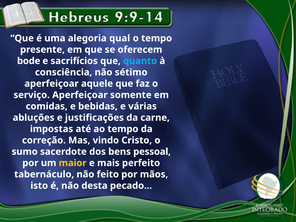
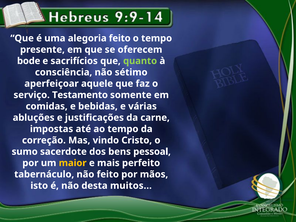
alegoria qual: qual -> feito
quanto colour: light blue -> light green
serviço Aperfeiçoar: Aperfeiçoar -> Testamento
pecado: pecado -> muitos
